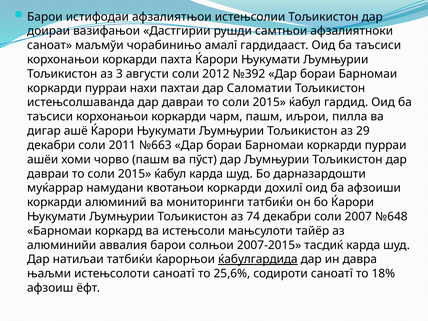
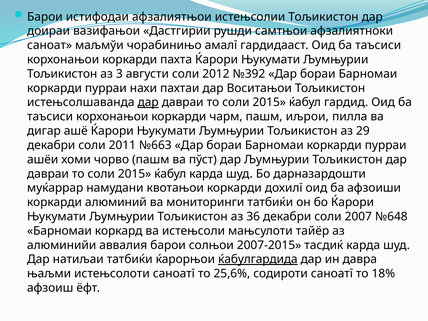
Саломатии: Саломатии -> Воситањои
дар at (148, 102) underline: none -> present
74: 74 -> 36
